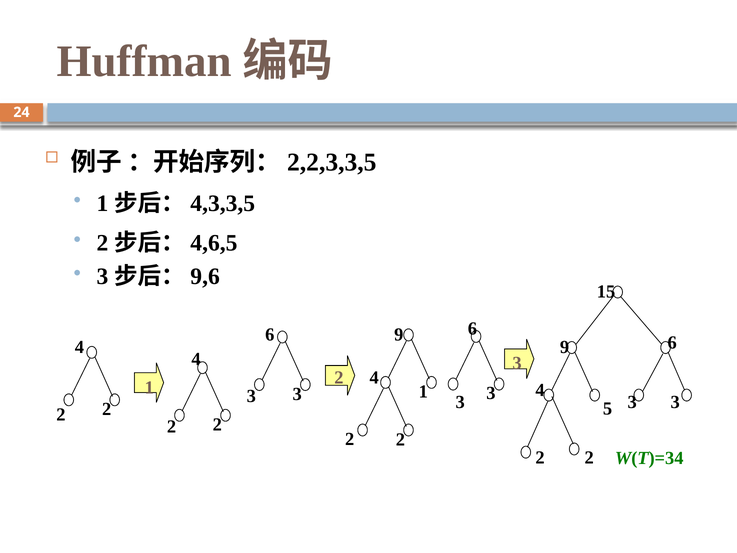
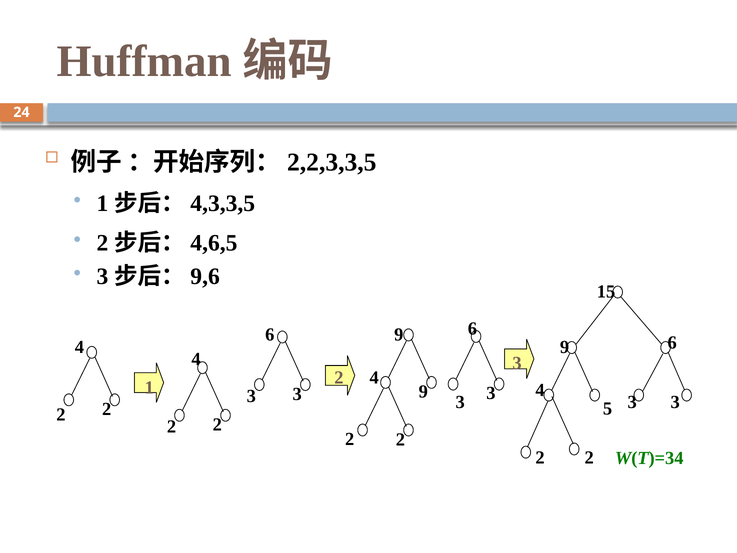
3 1: 1 -> 9
